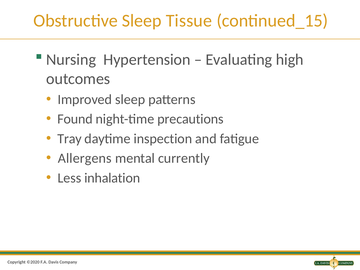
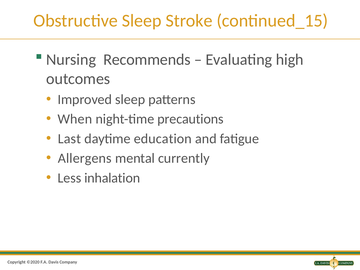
Tissue: Tissue -> Stroke
Hypertension: Hypertension -> Recommends
Found: Found -> When
Tray: Tray -> Last
inspection: inspection -> education
